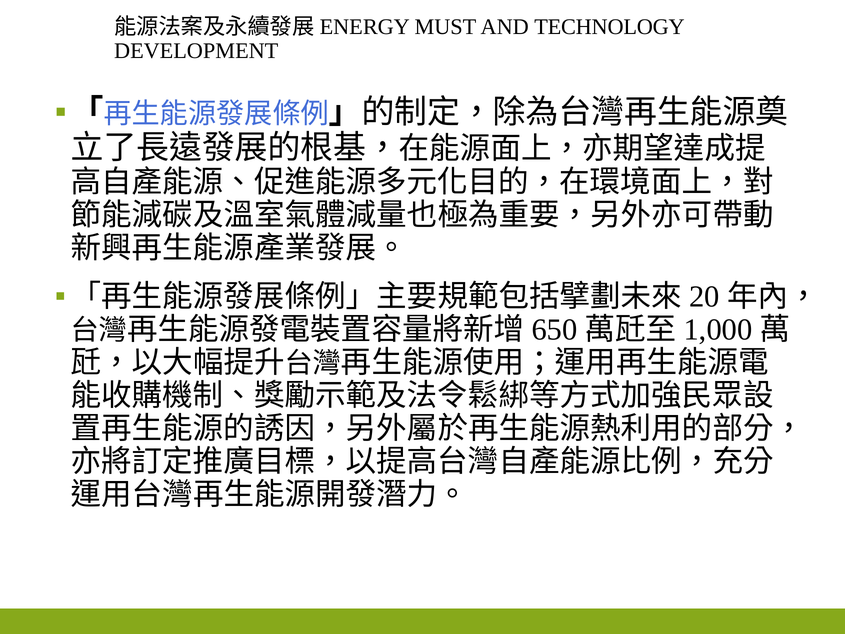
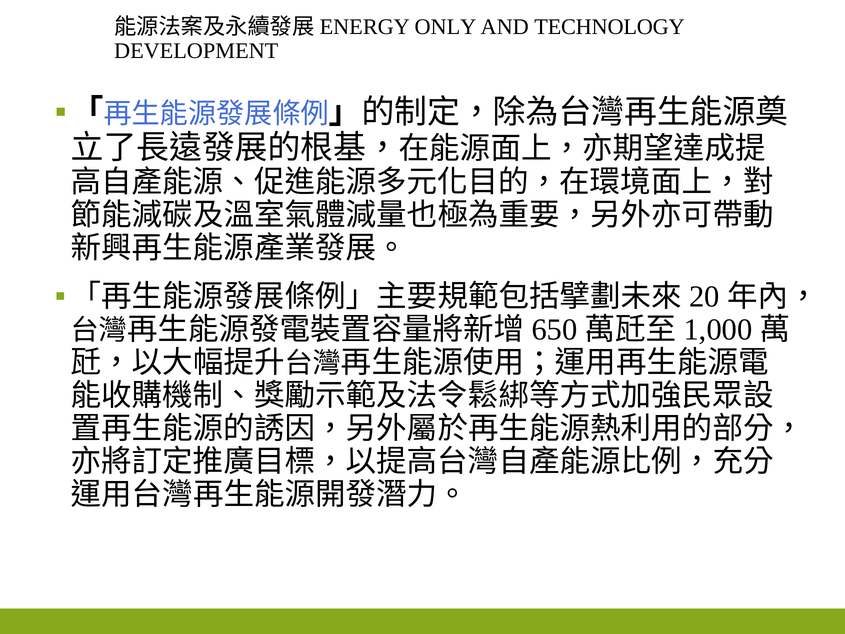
MUST: MUST -> ONLY
